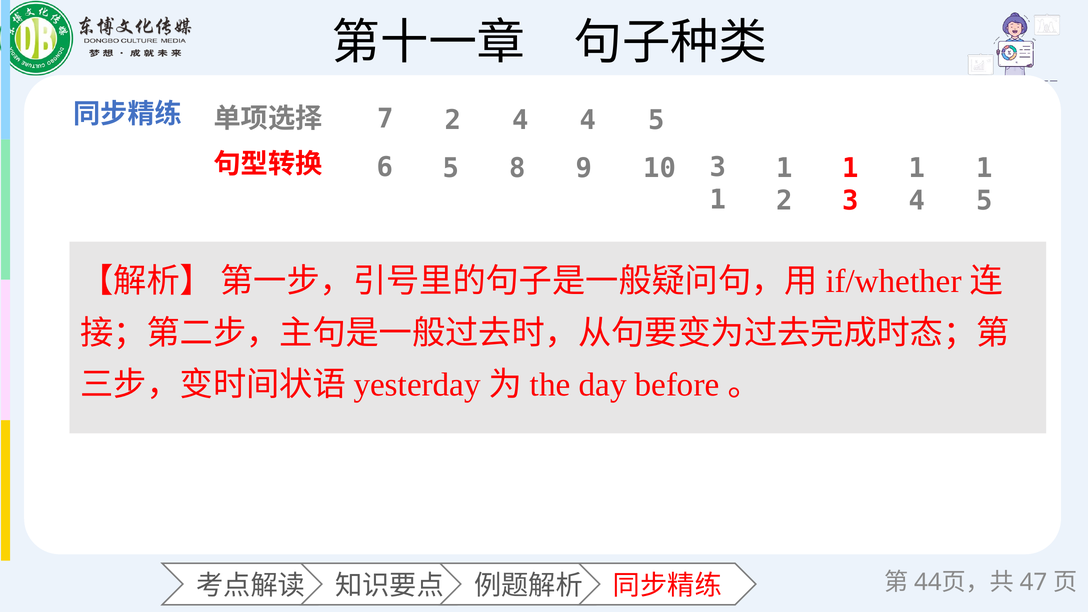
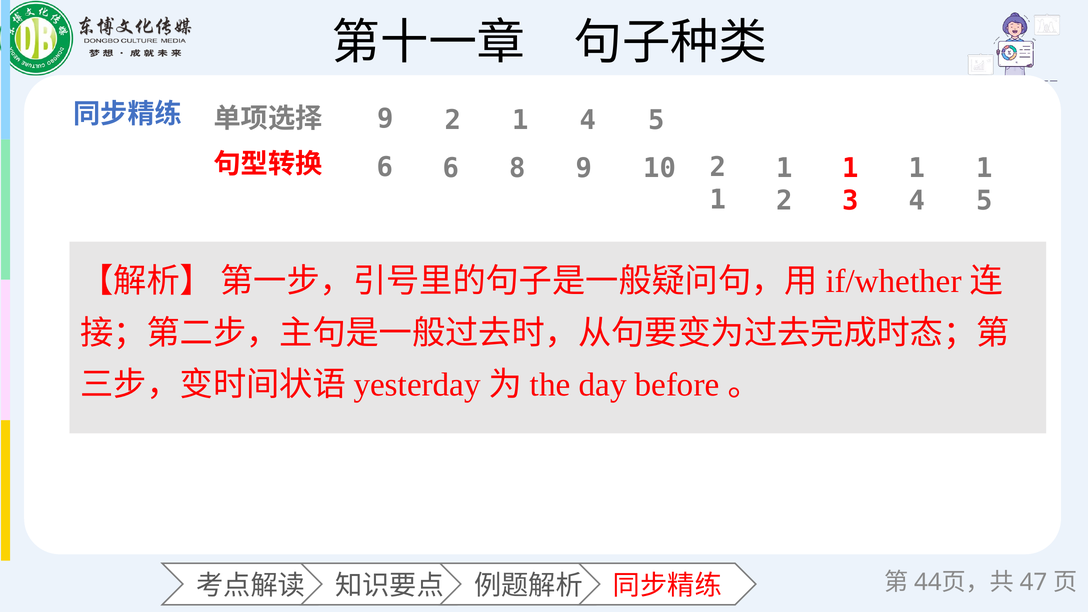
7 at (385, 119): 7 -> 9
4 at (521, 120): 4 -> 1
6 5: 5 -> 6
10 3: 3 -> 2
